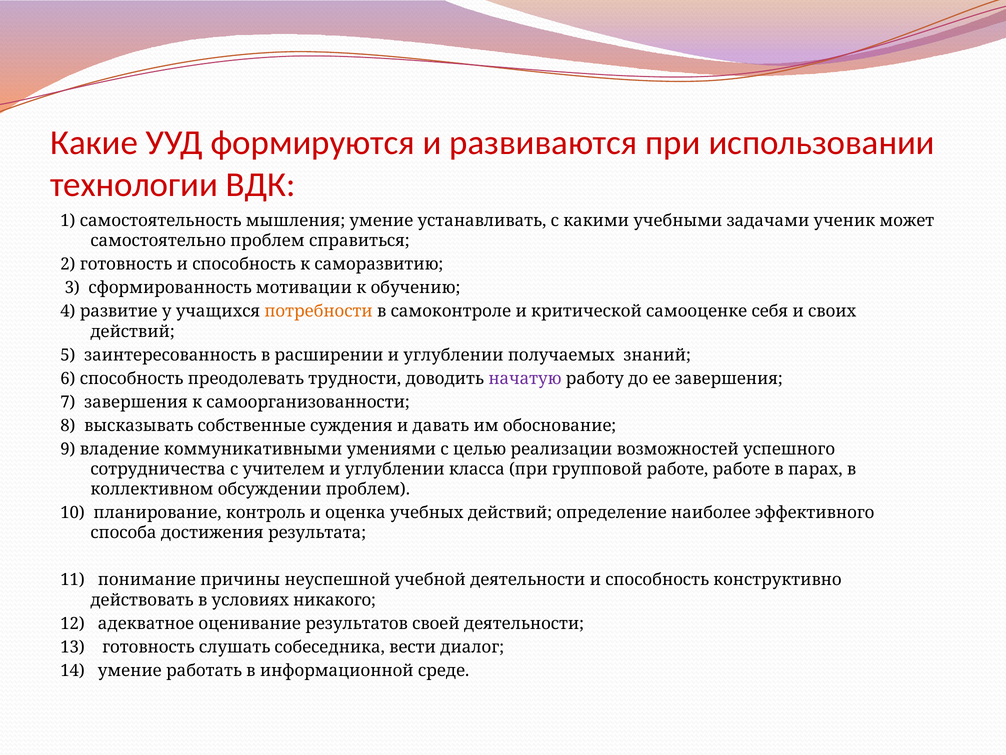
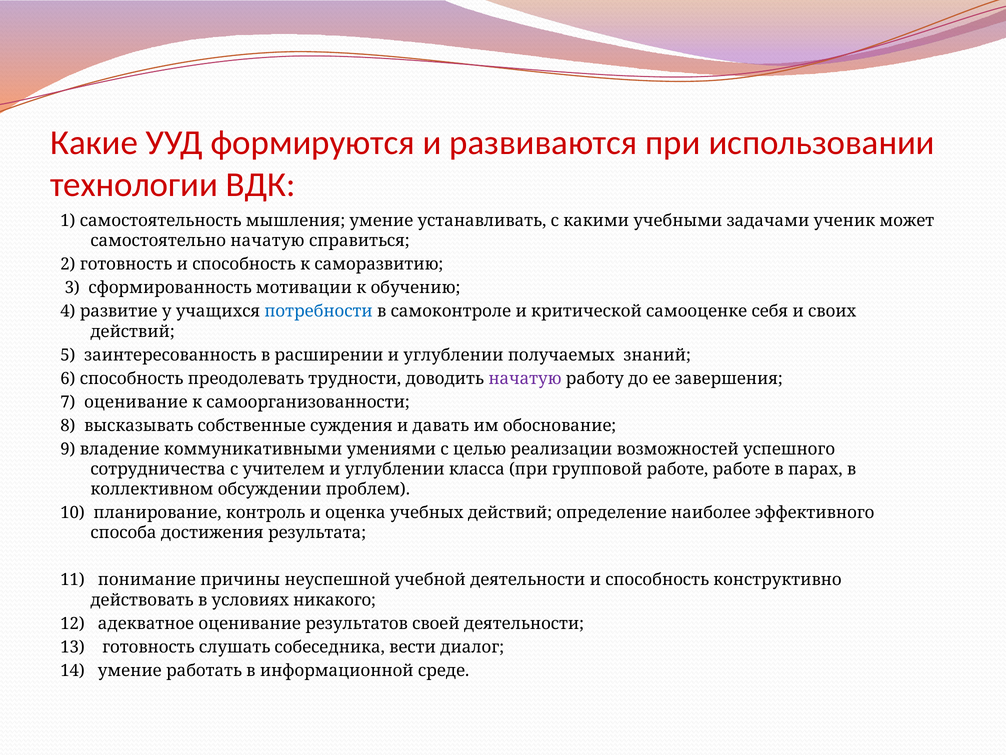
самостоятельно проблем: проблем -> начатую
потребности colour: orange -> blue
7 завершения: завершения -> оценивание
